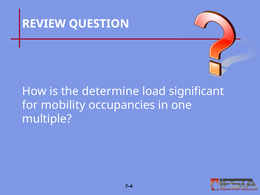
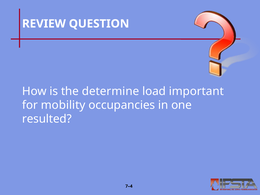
significant: significant -> important
multiple: multiple -> resulted
